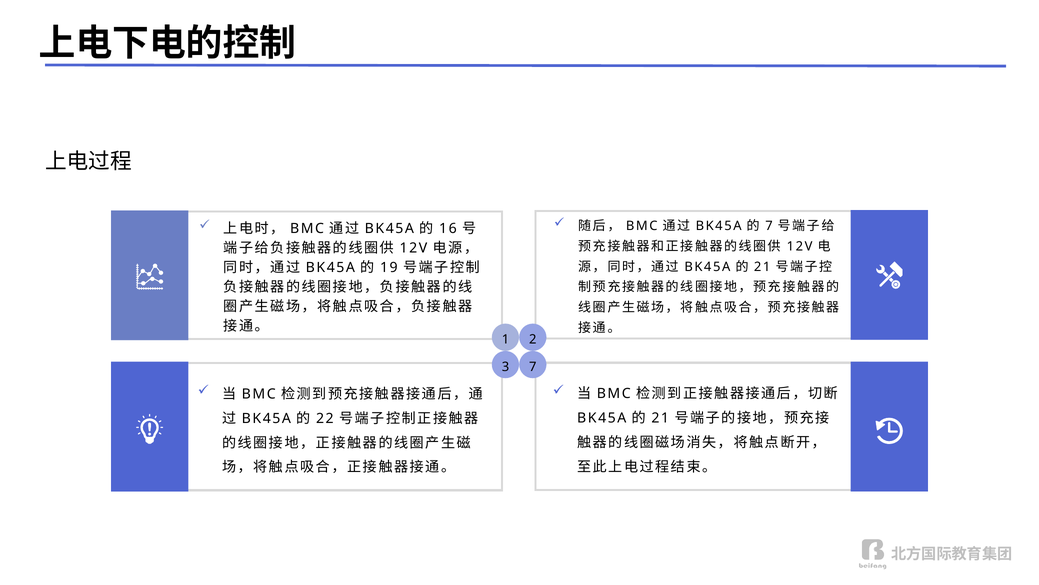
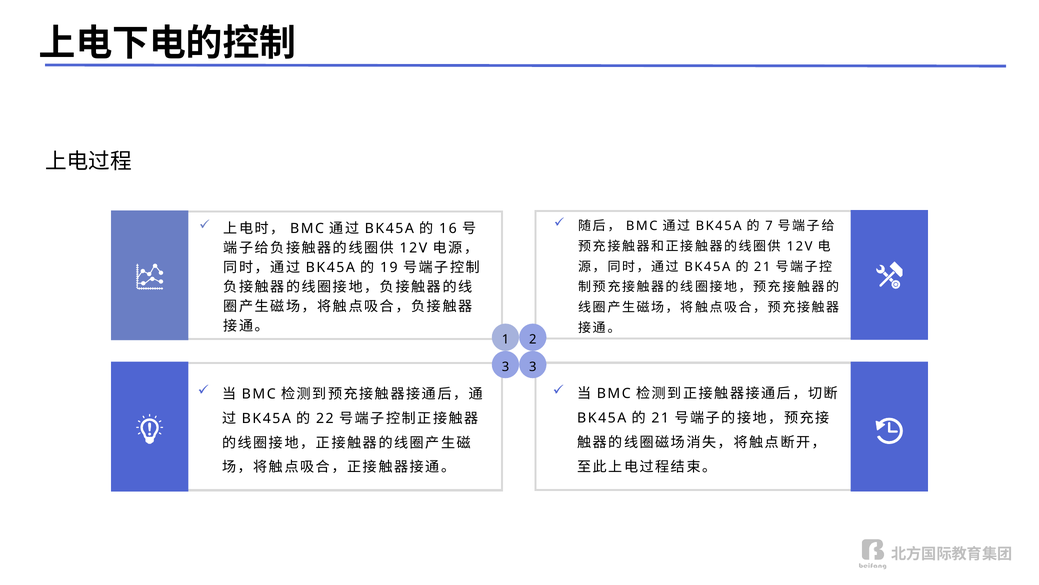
3 7: 7 -> 3
